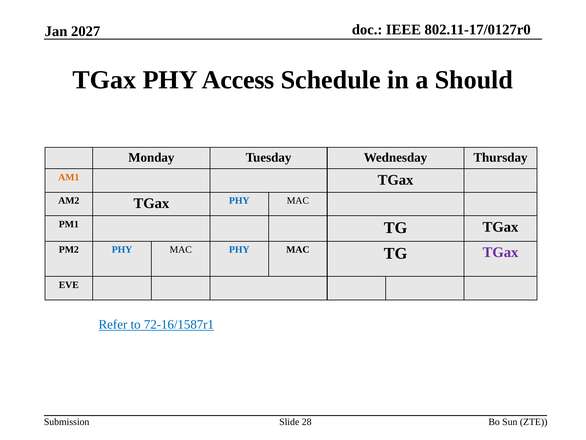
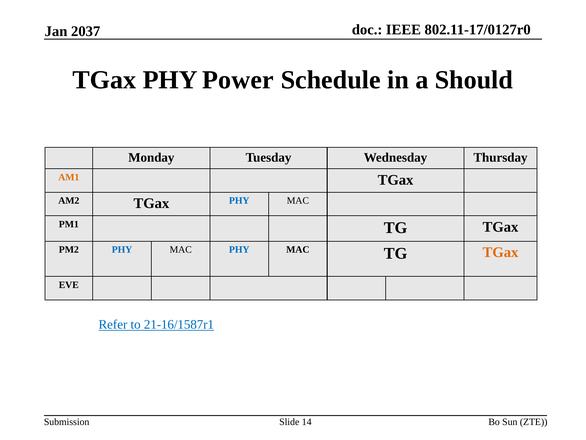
2027: 2027 -> 2037
Access: Access -> Power
TGax at (501, 252) colour: purple -> orange
72-16/1587r1: 72-16/1587r1 -> 21-16/1587r1
28: 28 -> 14
